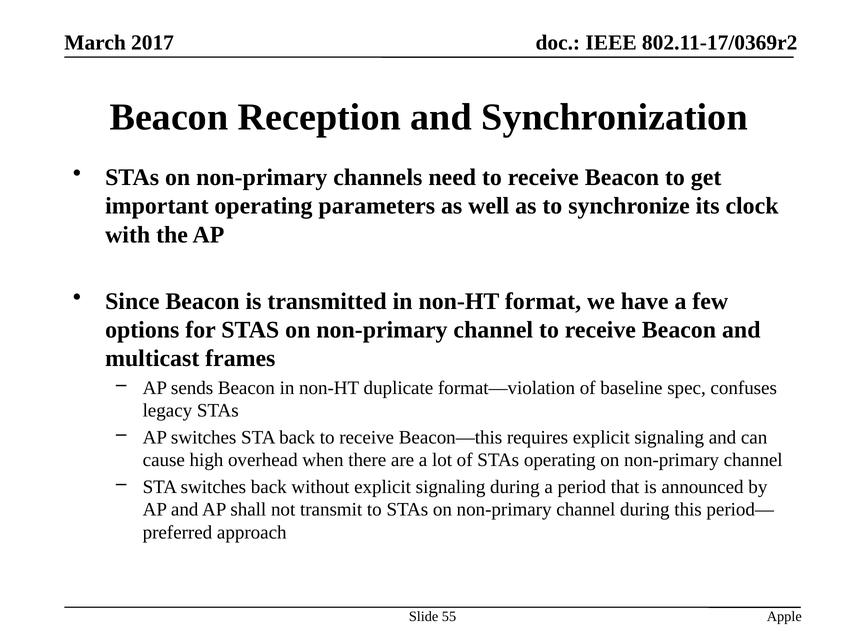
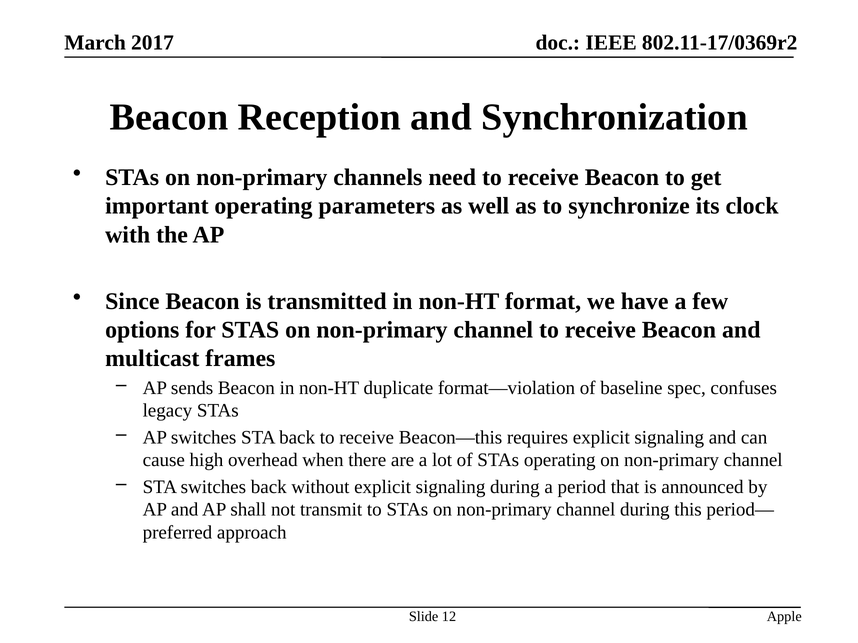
55: 55 -> 12
